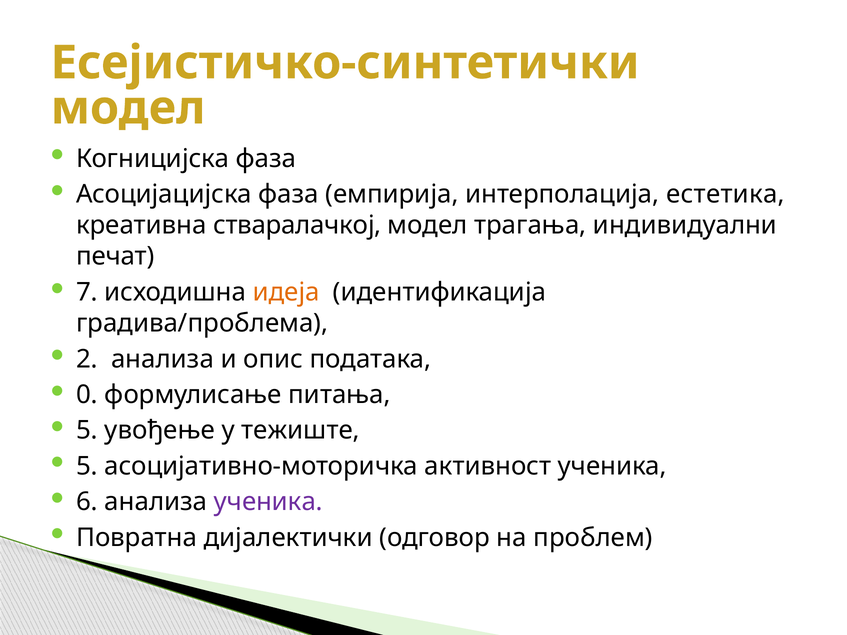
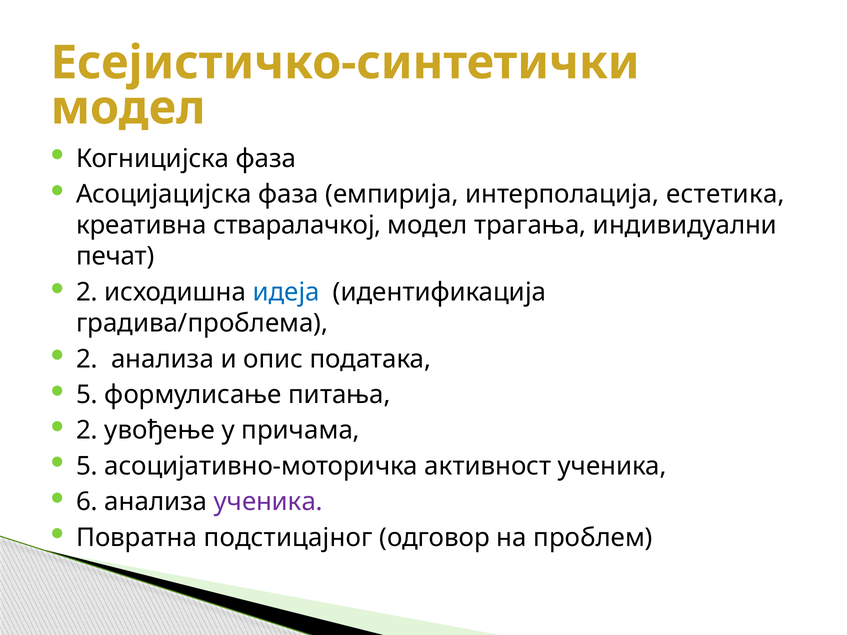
7 at (87, 292): 7 -> 2
идеја colour: orange -> blue
0 at (87, 395): 0 -> 5
5 at (87, 431): 5 -> 2
тежиште: тежиште -> причама
дијалектички: дијалектички -> подстицајног
